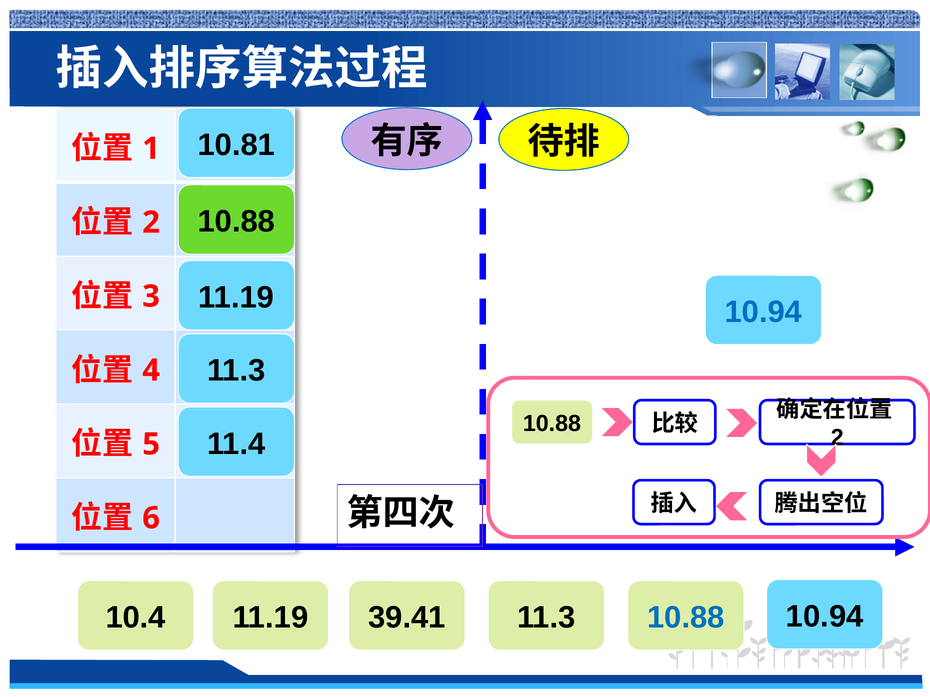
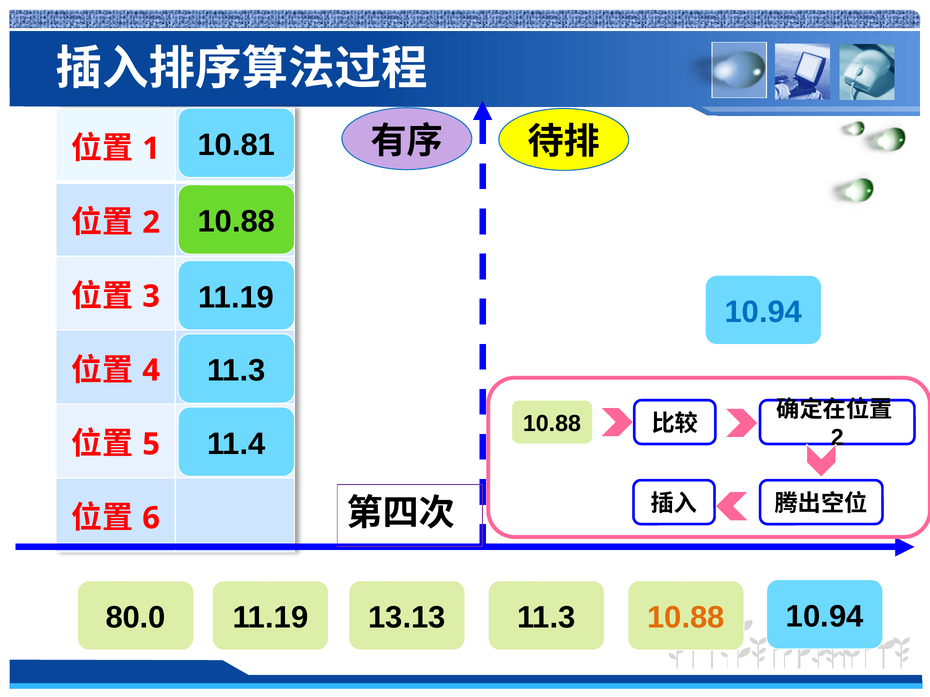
10.4: 10.4 -> 80.0
39.41: 39.41 -> 13.13
10.88 at (686, 618) colour: blue -> orange
